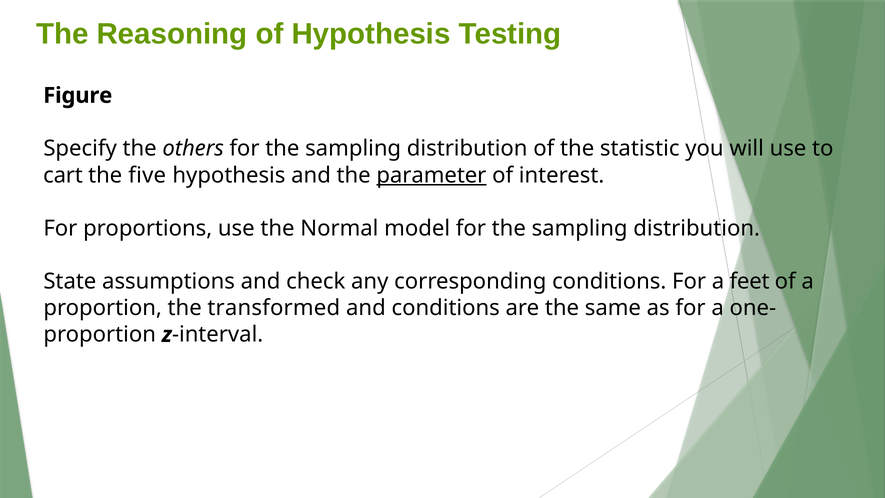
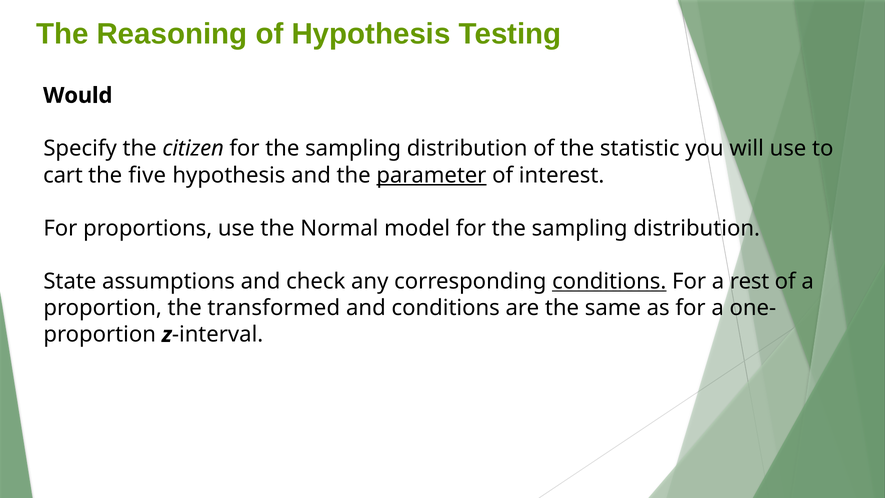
Figure: Figure -> Would
others: others -> citizen
conditions at (609, 281) underline: none -> present
feet: feet -> rest
